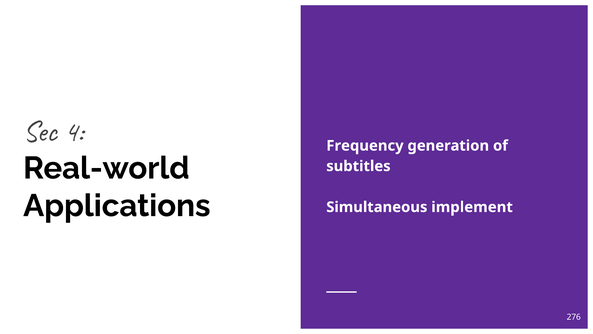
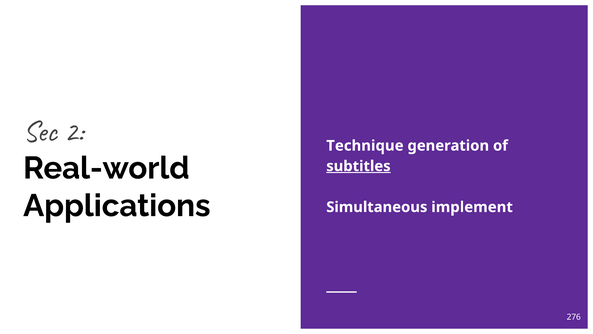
4: 4 -> 2
Frequency: Frequency -> Technique
subtitles underline: none -> present
